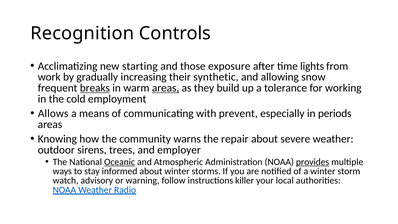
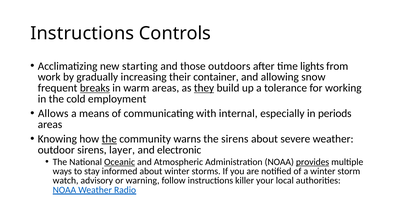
Recognition at (82, 33): Recognition -> Instructions
exposure: exposure -> outdoors
synthetic: synthetic -> container
areas at (166, 88) underline: present -> none
they underline: none -> present
prevent: prevent -> internal
the at (109, 139) underline: none -> present
the repair: repair -> sirens
trees: trees -> layer
employer: employer -> electronic
